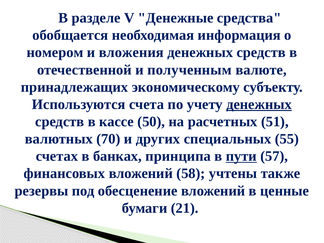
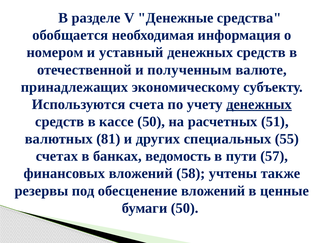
вложения: вложения -> уставный
70: 70 -> 81
принципа: принципа -> ведомость
пути underline: present -> none
бумаги 21: 21 -> 50
